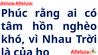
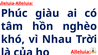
rằng: rằng -> giàu
